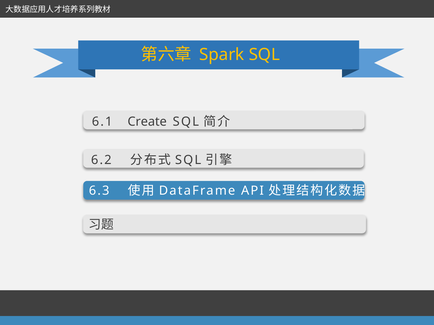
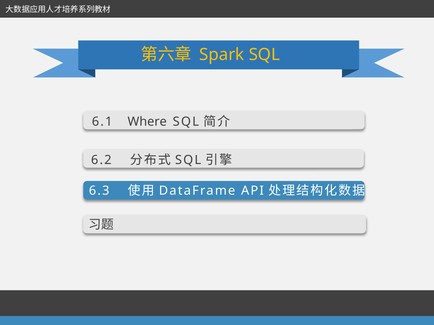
Create: Create -> Where
